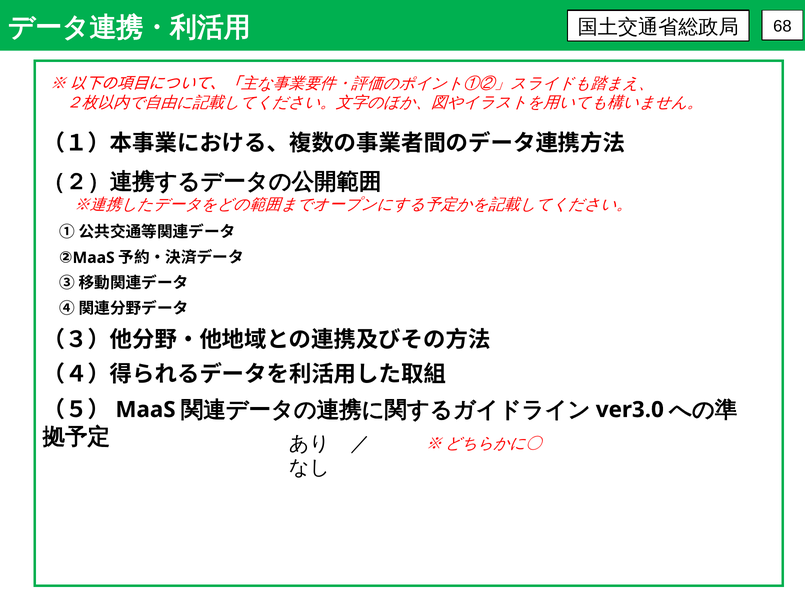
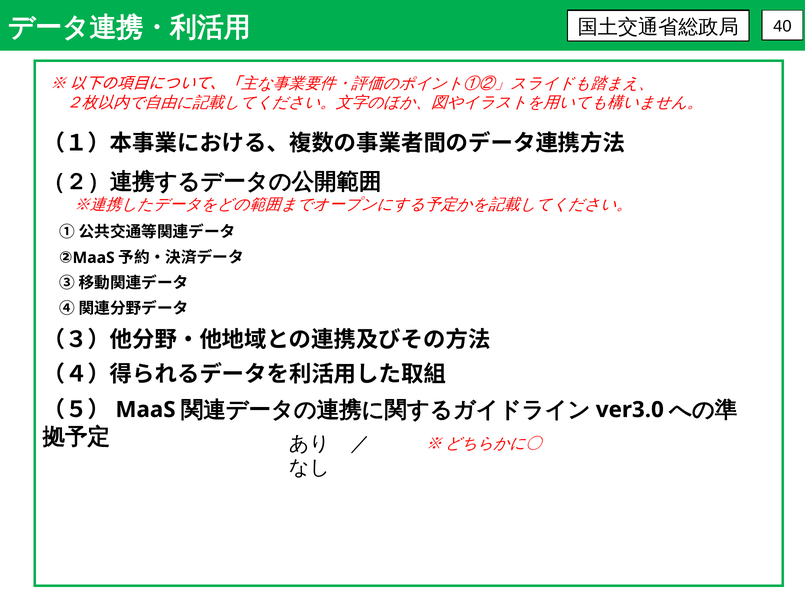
68: 68 -> 40
